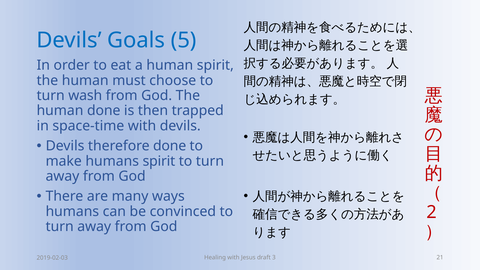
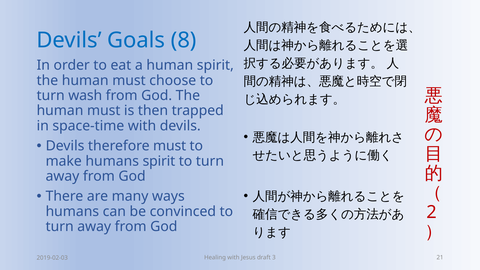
5: 5 -> 8
done at (104, 111): done -> must
therefore done: done -> must
